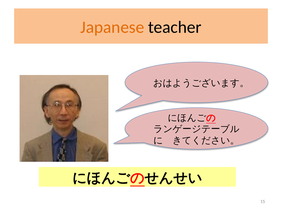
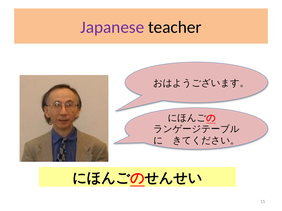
Japanese colour: orange -> purple
